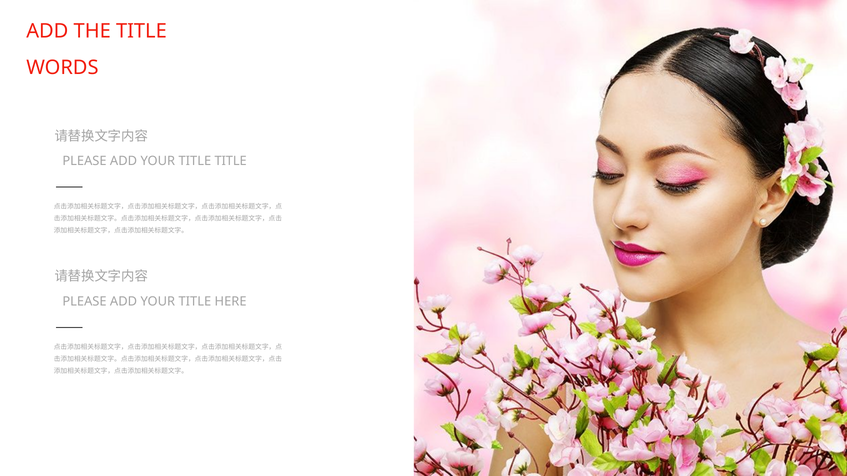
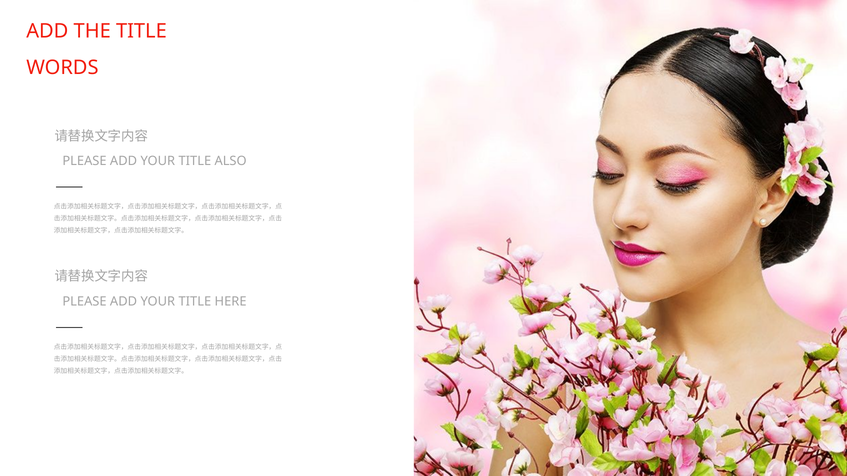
TITLE TITLE: TITLE -> ALSO
